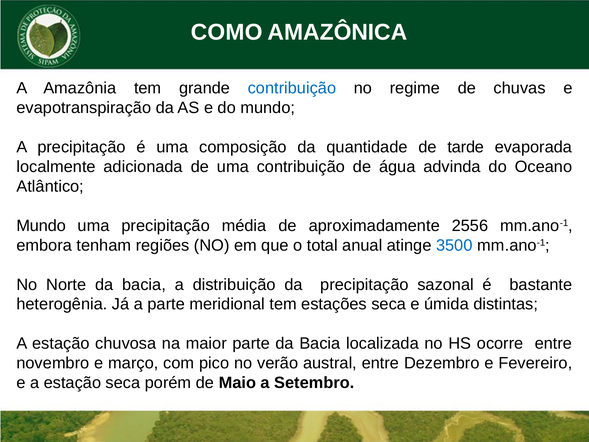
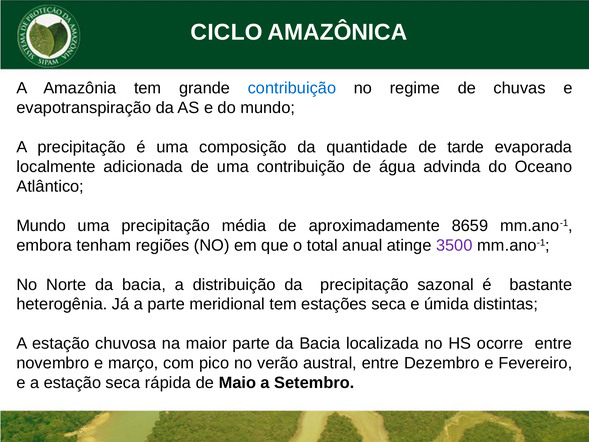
COMO: COMO -> CICLO
2556: 2556 -> 8659
3500 colour: blue -> purple
porém: porém -> rápida
